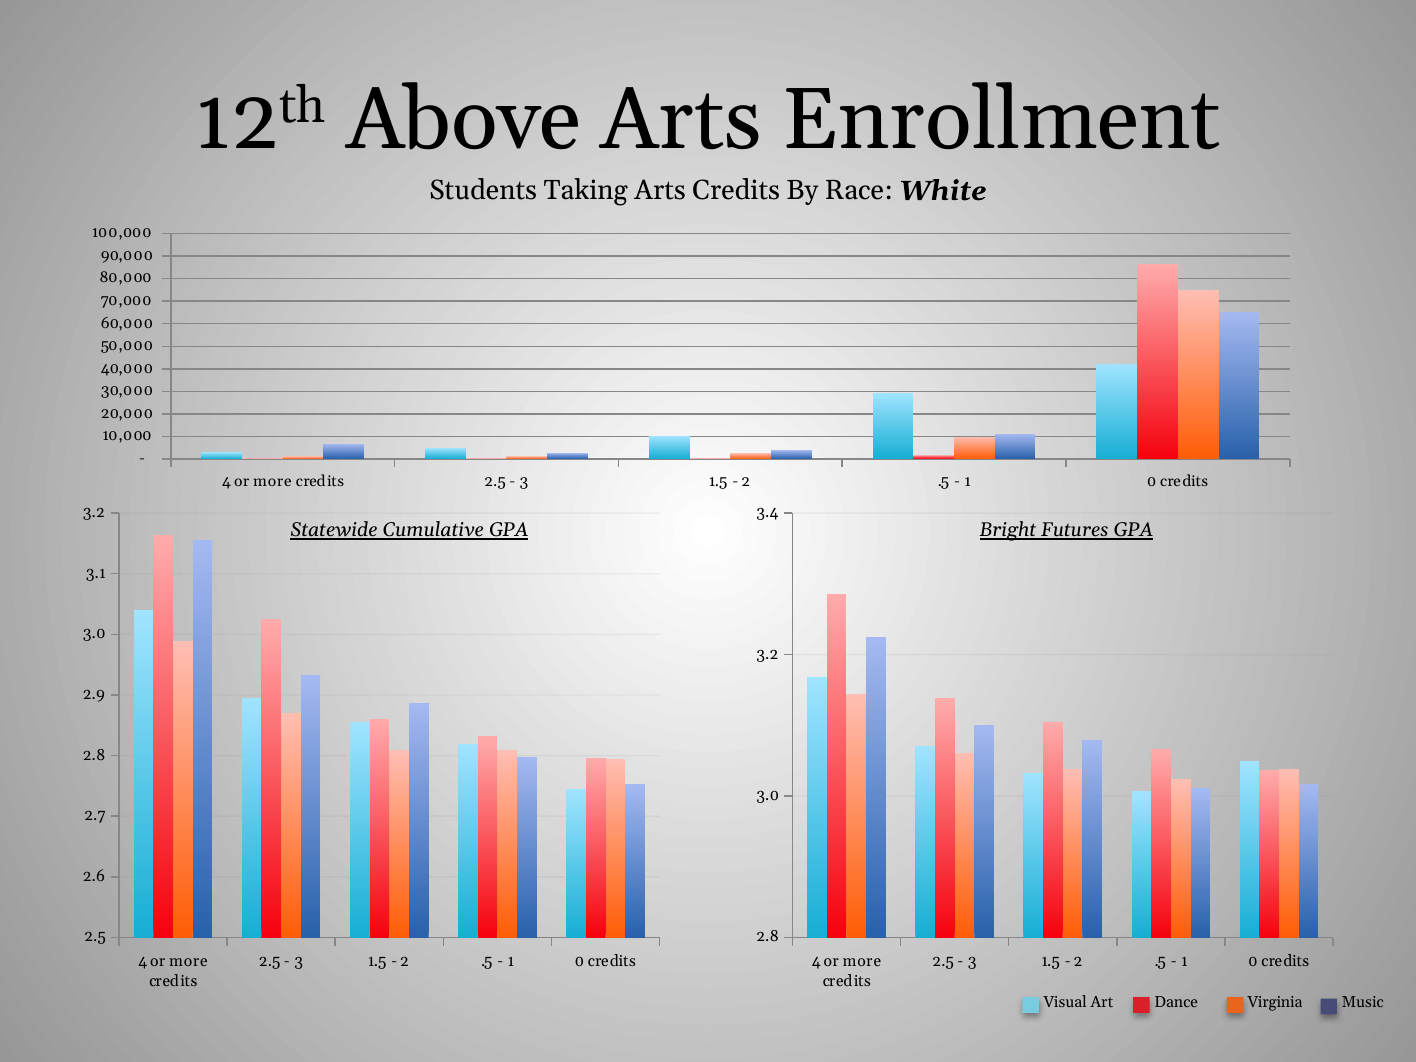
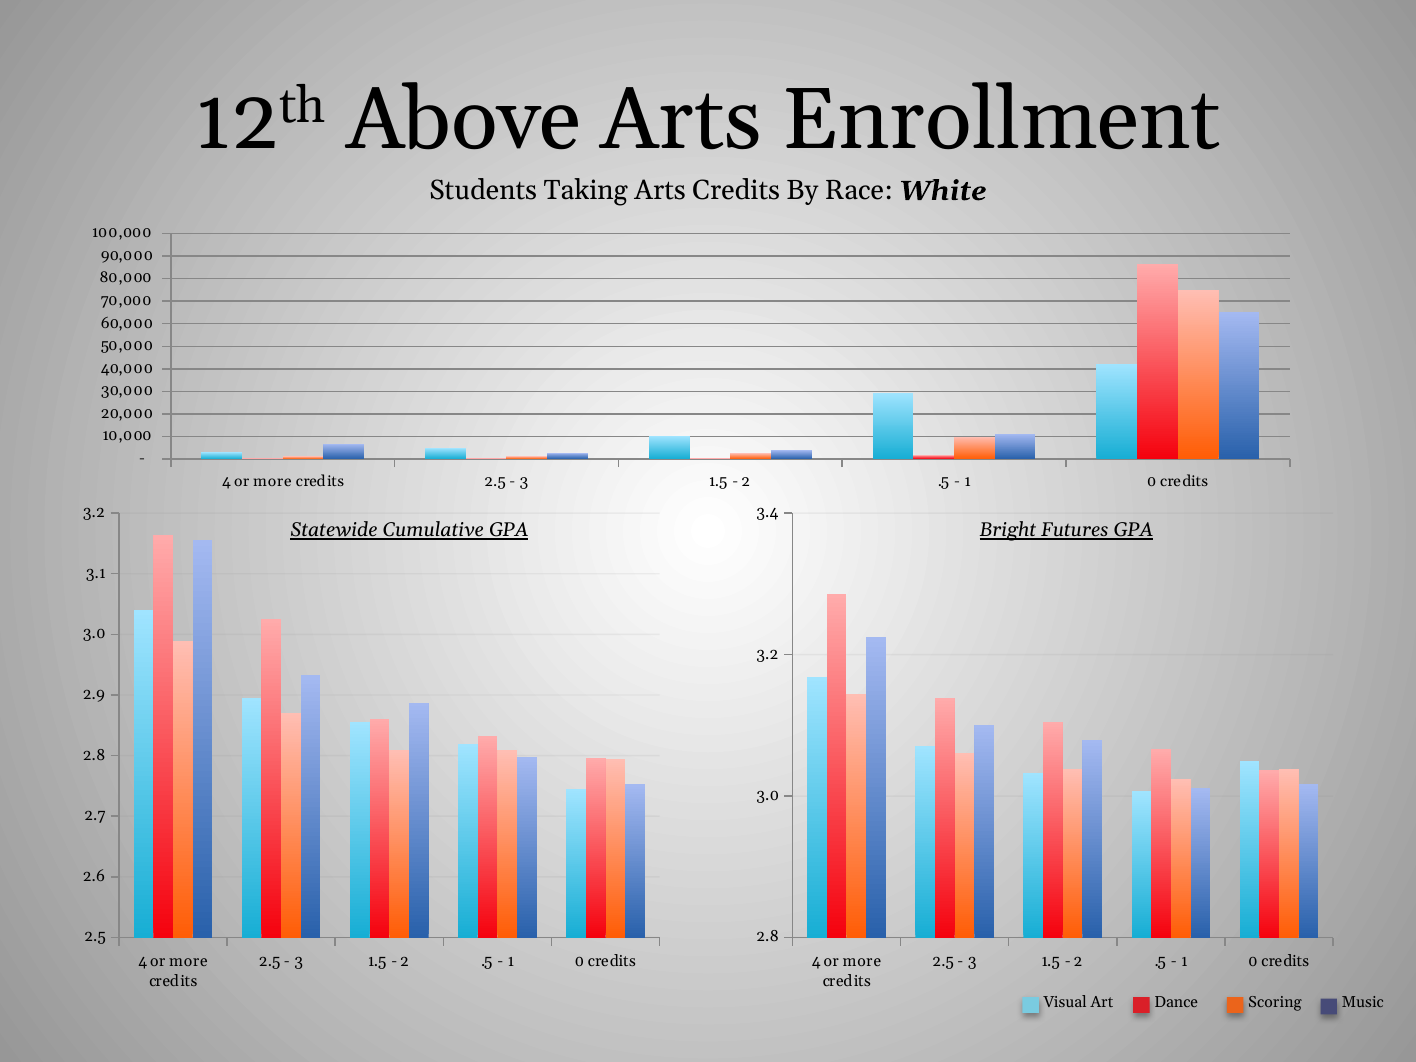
Virginia: Virginia -> Scoring
